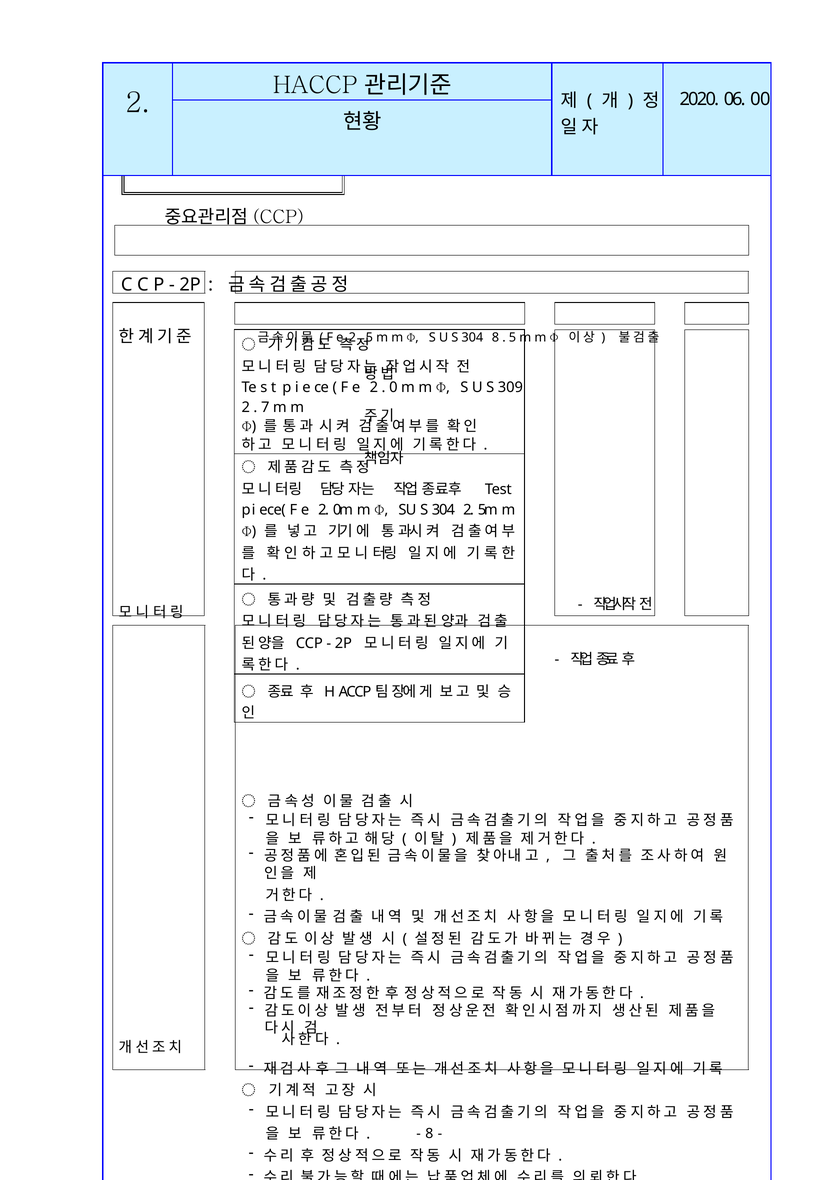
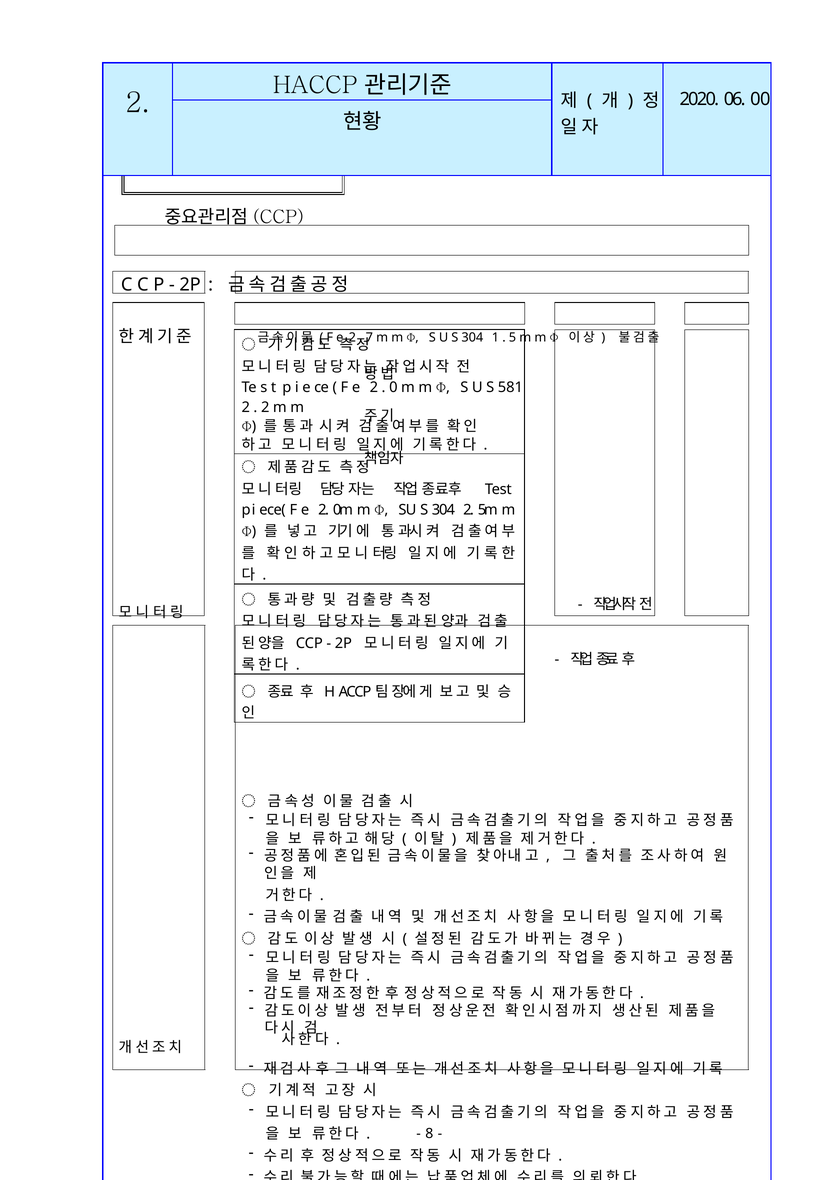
5 at (369, 338): 5 -> 7
304 8: 8 -> 1
309: 309 -> 581
7 at (265, 408): 7 -> 2
